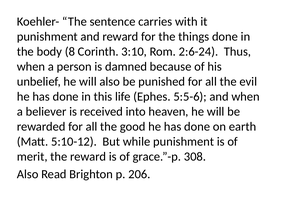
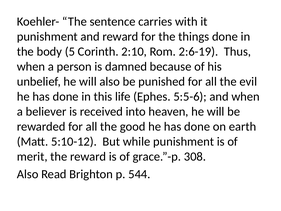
8: 8 -> 5
3:10: 3:10 -> 2:10
2:6-24: 2:6-24 -> 2:6-19
206: 206 -> 544
